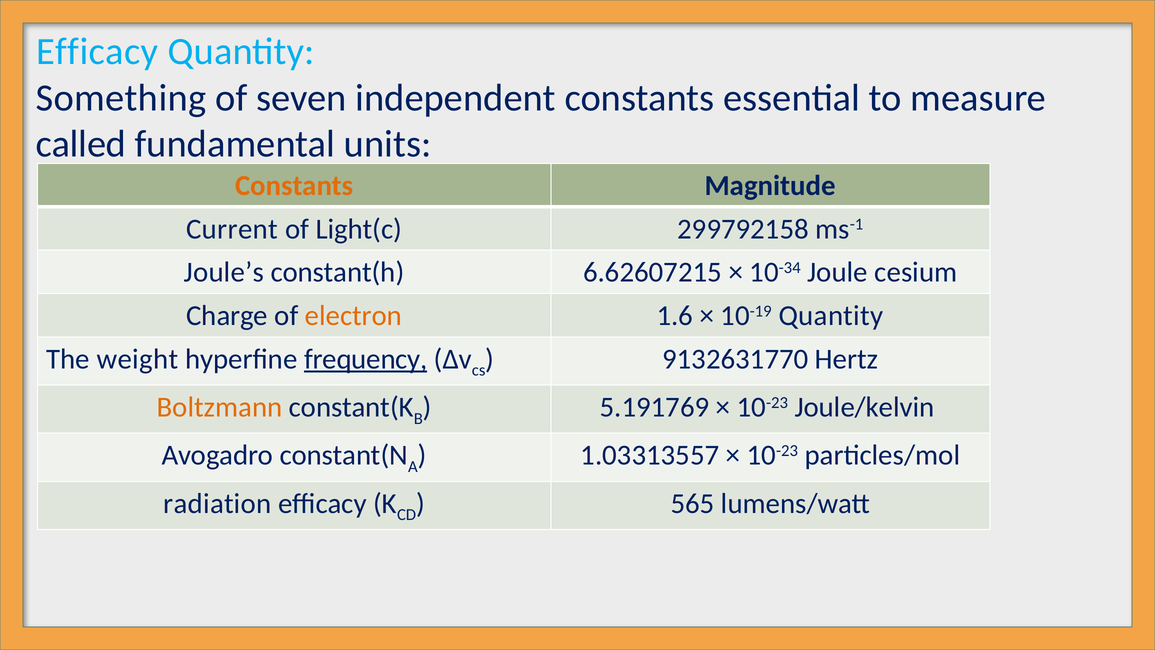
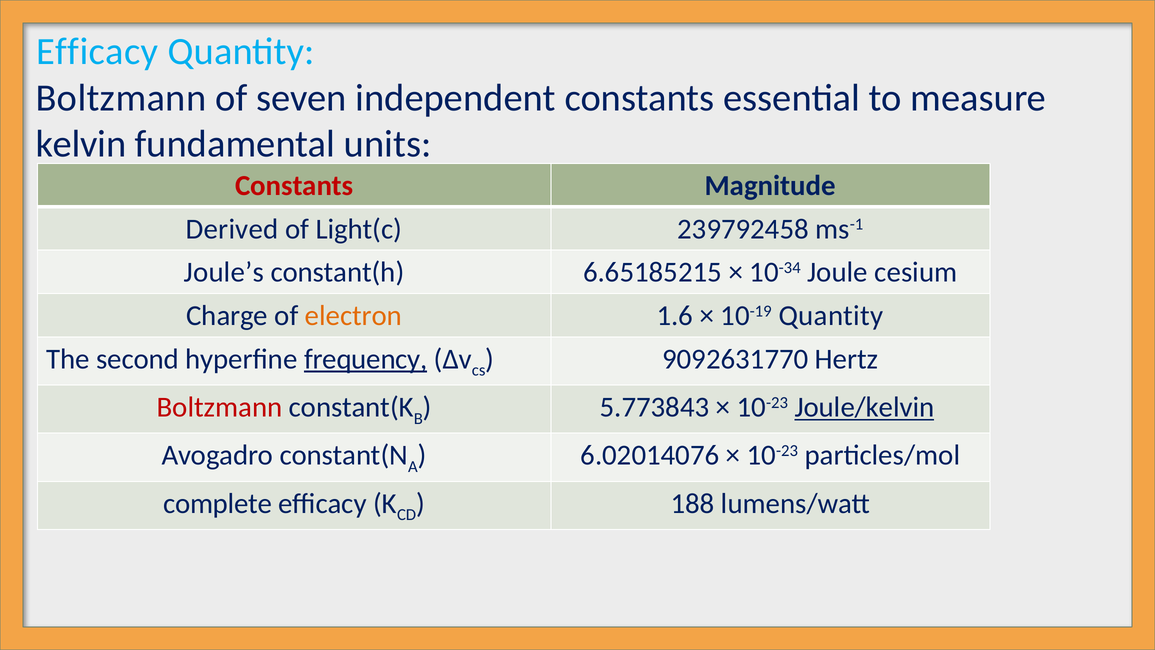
Something at (121, 98): Something -> Boltzmann
called: called -> kelvin
Constants at (294, 186) colour: orange -> red
Current: Current -> Derived
299792158: 299792158 -> 239792458
6.62607215: 6.62607215 -> 6.65185215
weight: weight -> second
9132631770: 9132631770 -> 9092631770
Boltzmann at (220, 407) colour: orange -> red
5.191769: 5.191769 -> 5.773843
Joule/kelvin underline: none -> present
1.03313557: 1.03313557 -> 6.02014076
radiation: radiation -> complete
565: 565 -> 188
